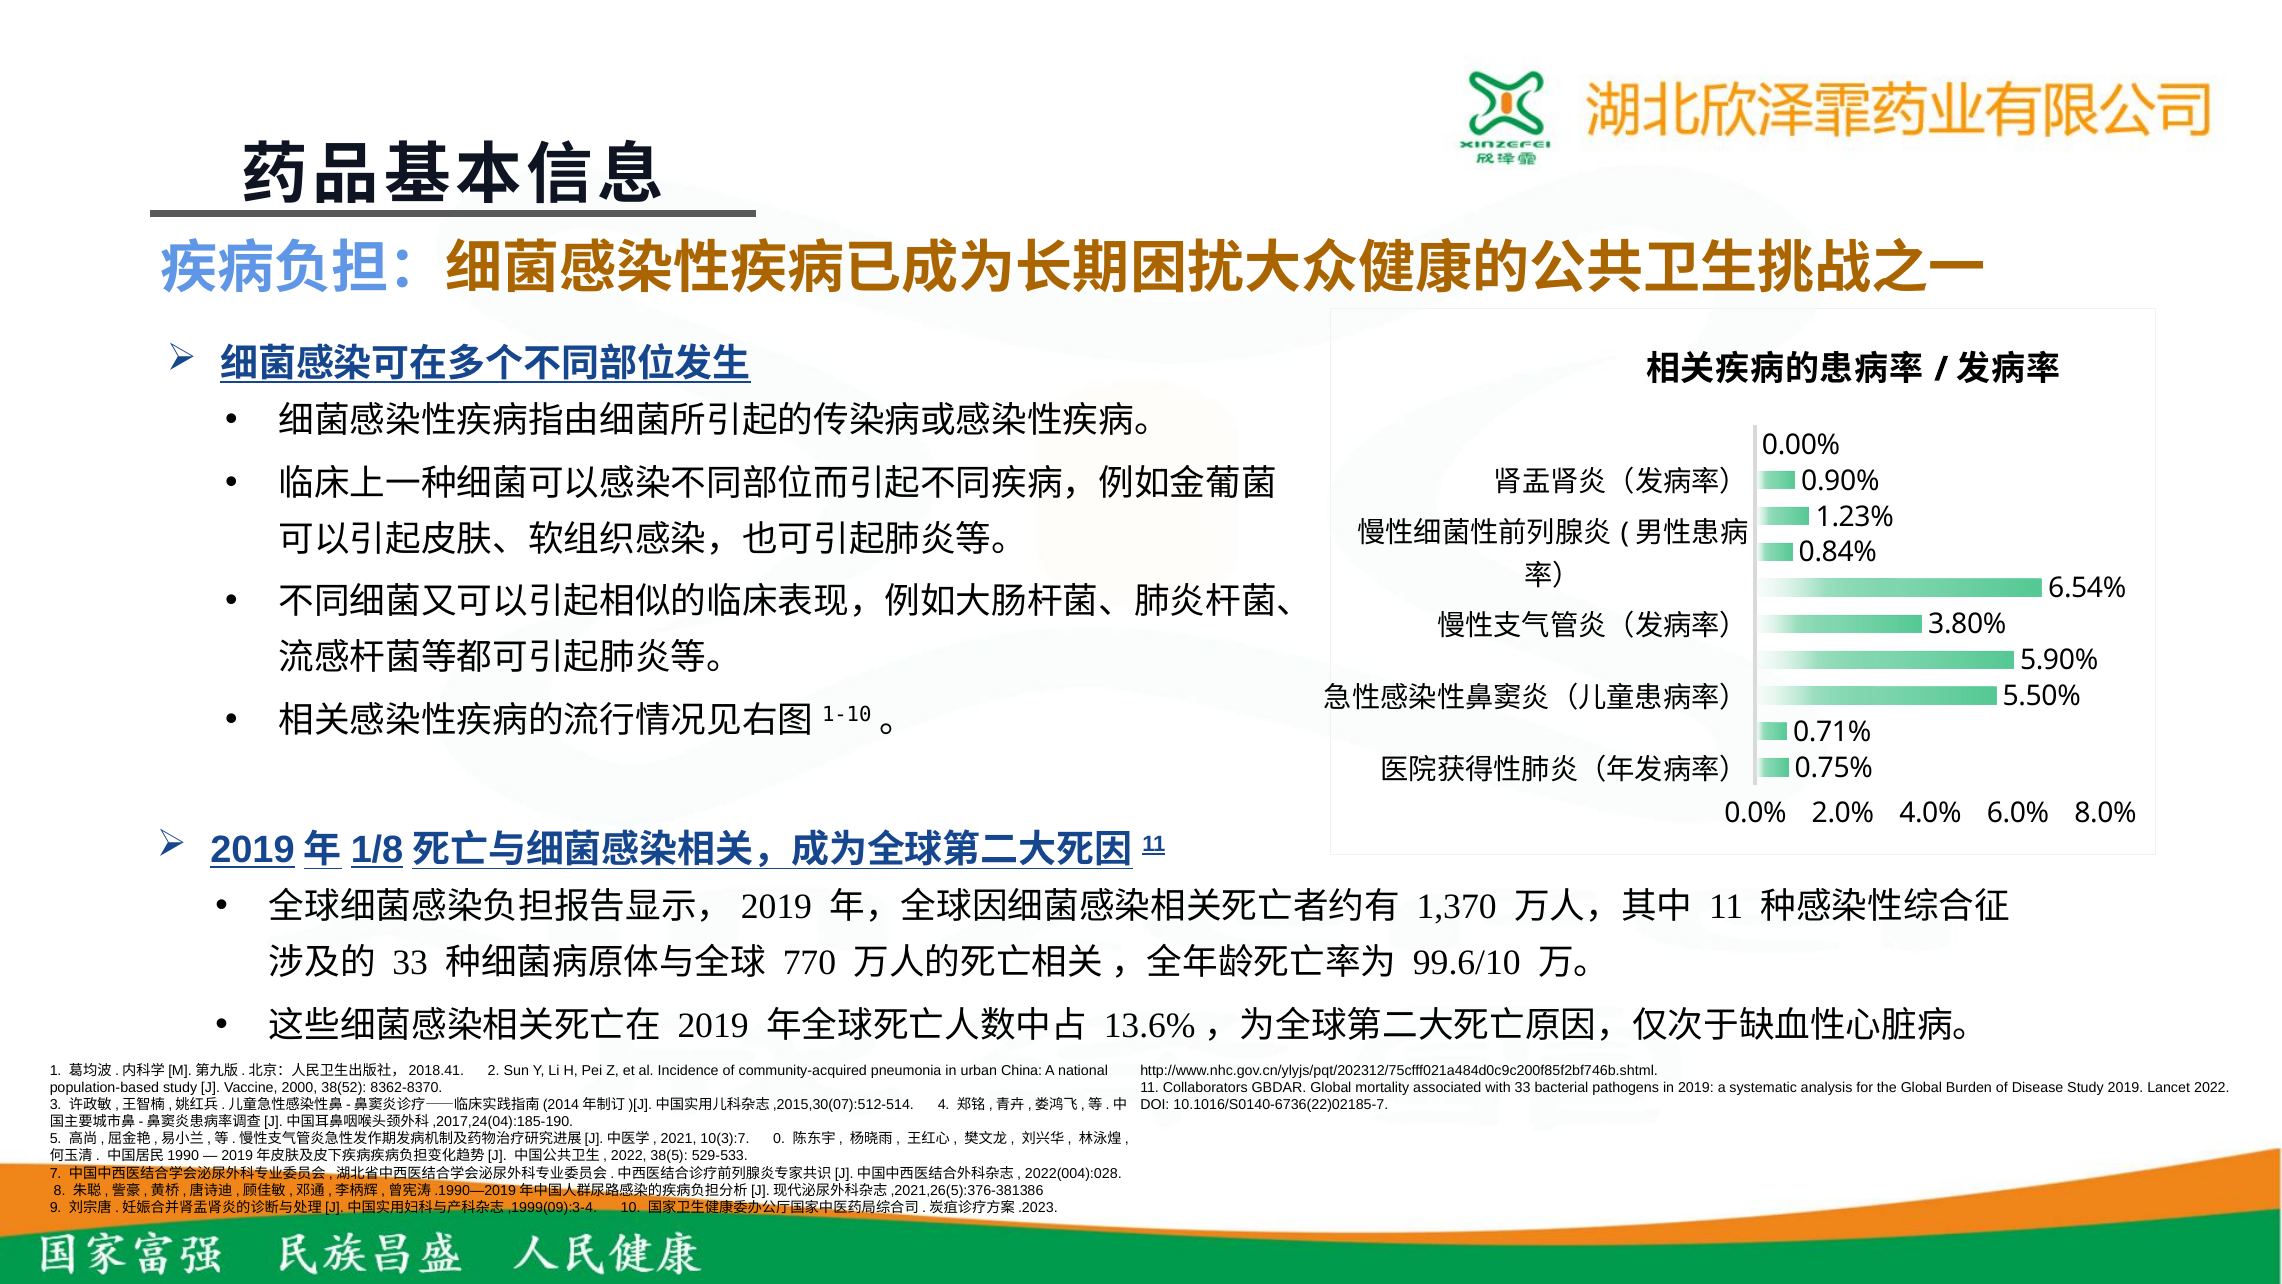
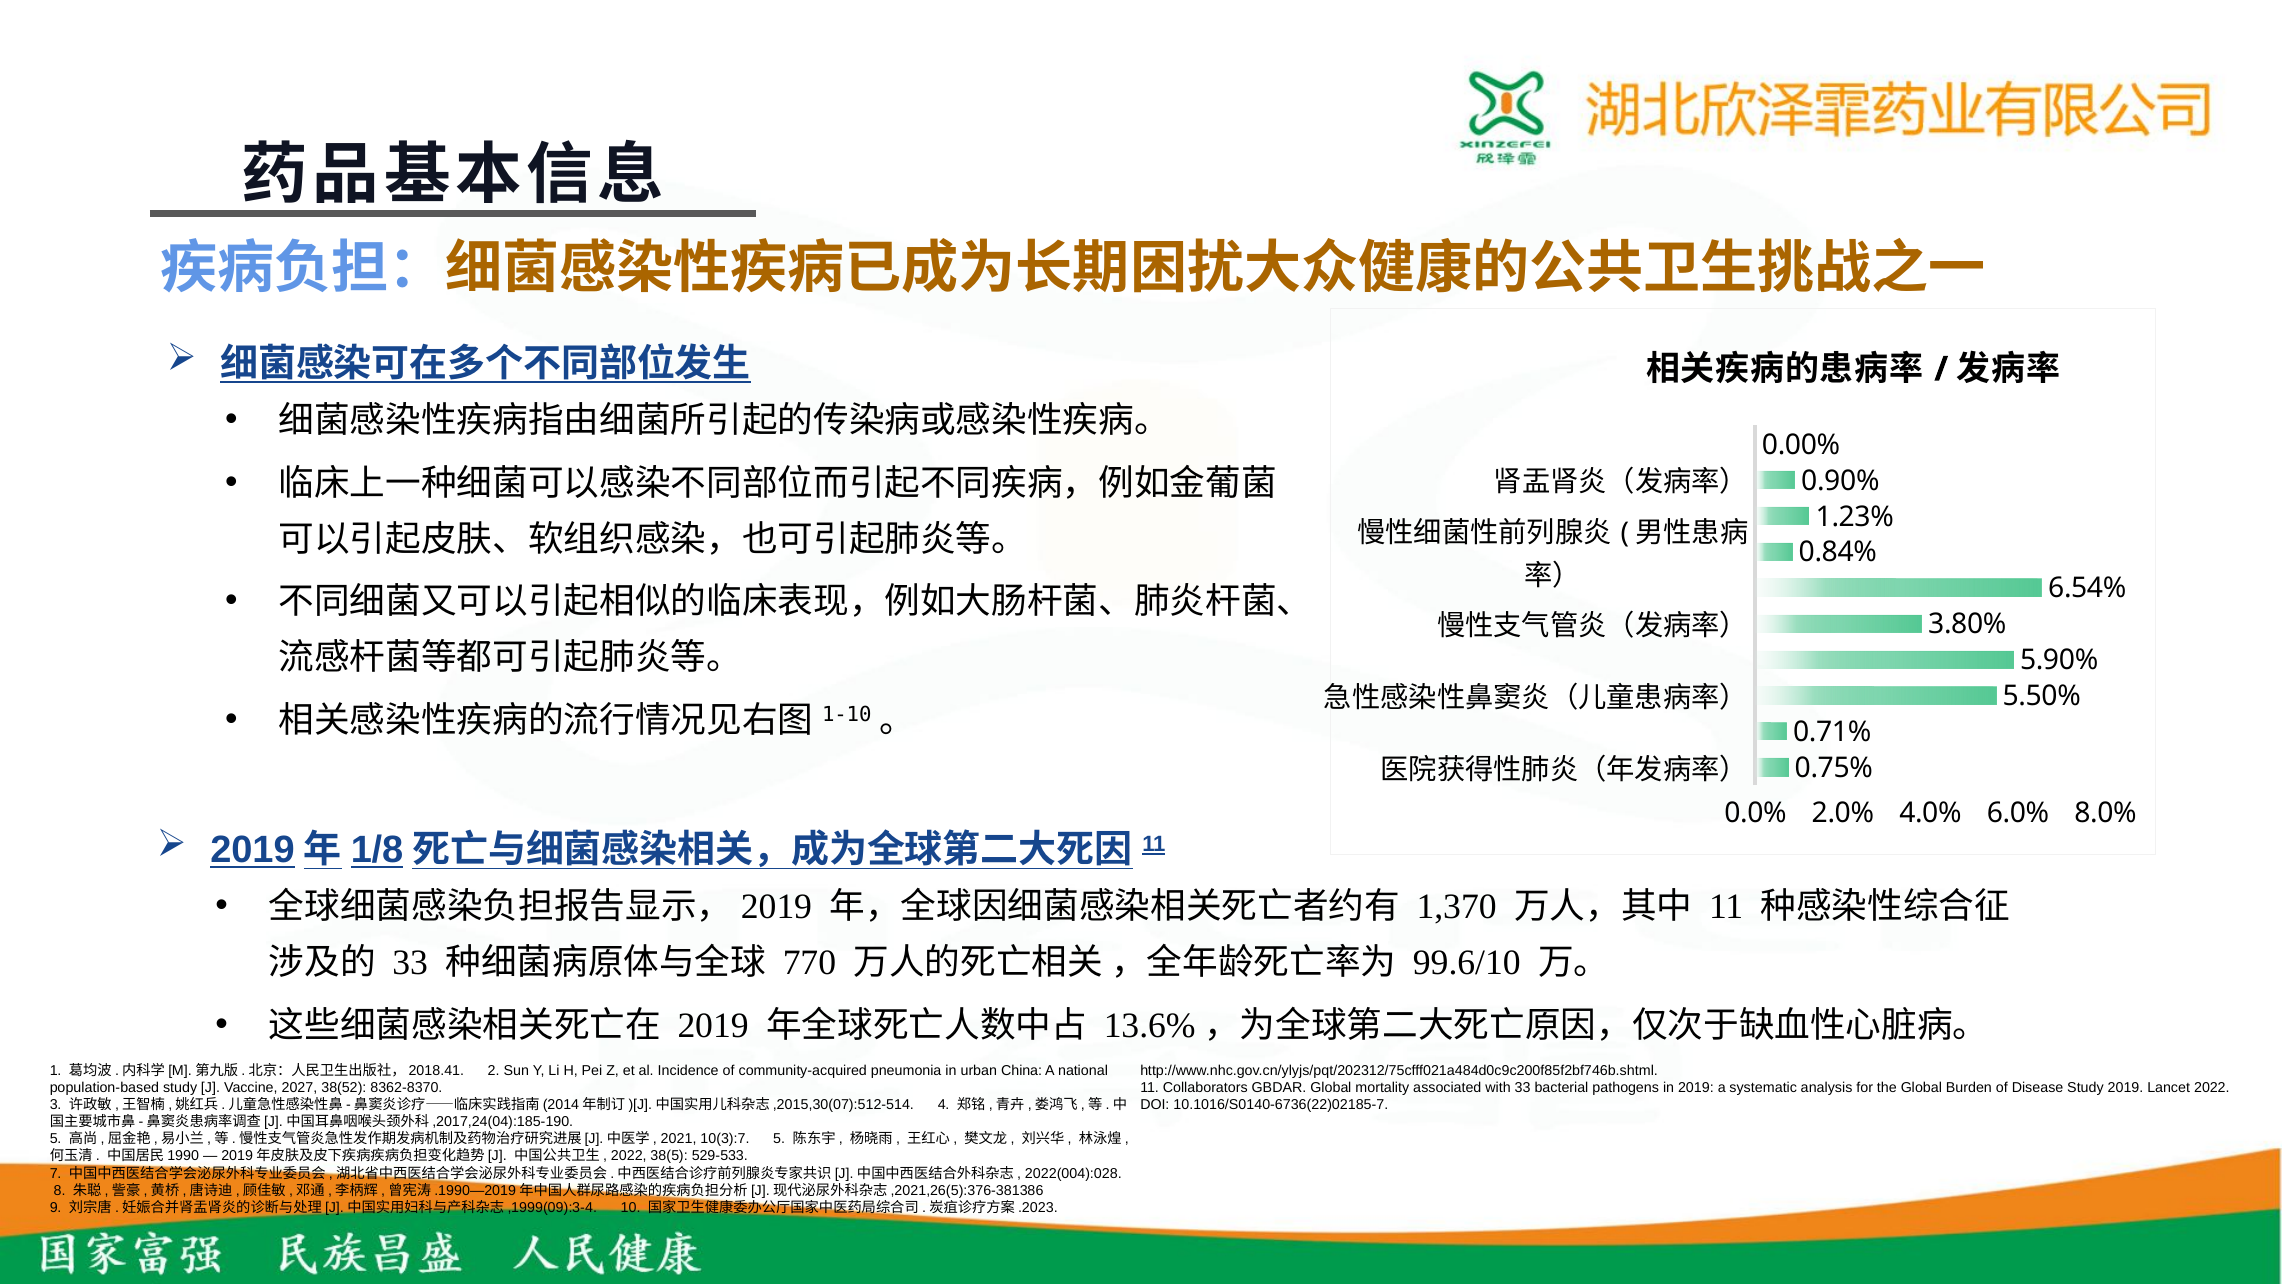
2000: 2000 -> 2027
10(3):7 0: 0 -> 5
